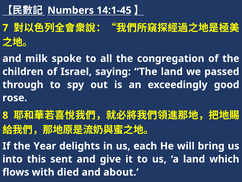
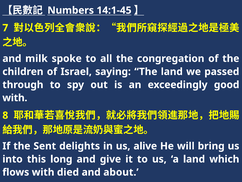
rose at (15, 98): rose -> with
Year: Year -> Sent
each: each -> alive
sent: sent -> long
